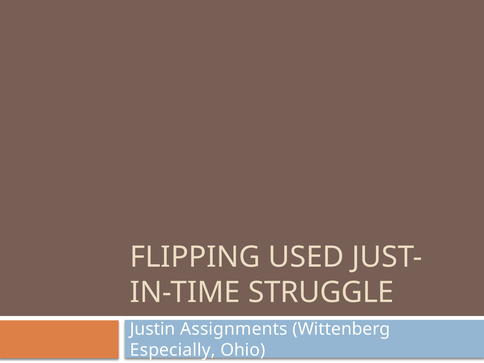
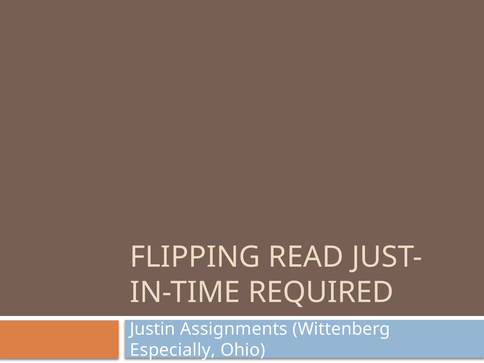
USED: USED -> READ
STRUGGLE: STRUGGLE -> REQUIRED
